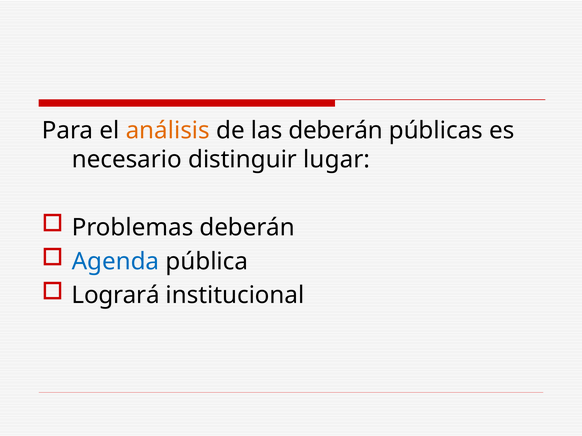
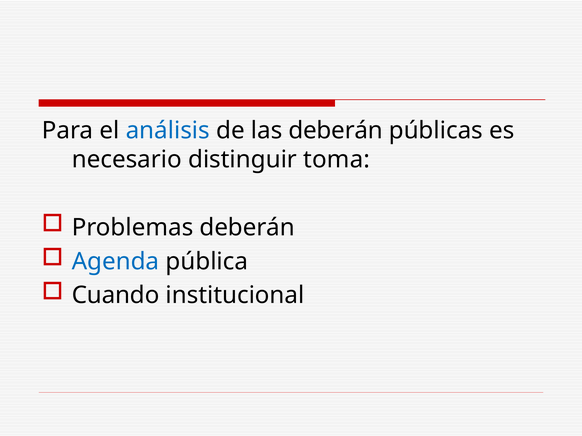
análisis colour: orange -> blue
lugar: lugar -> toma
Logrará: Logrará -> Cuando
